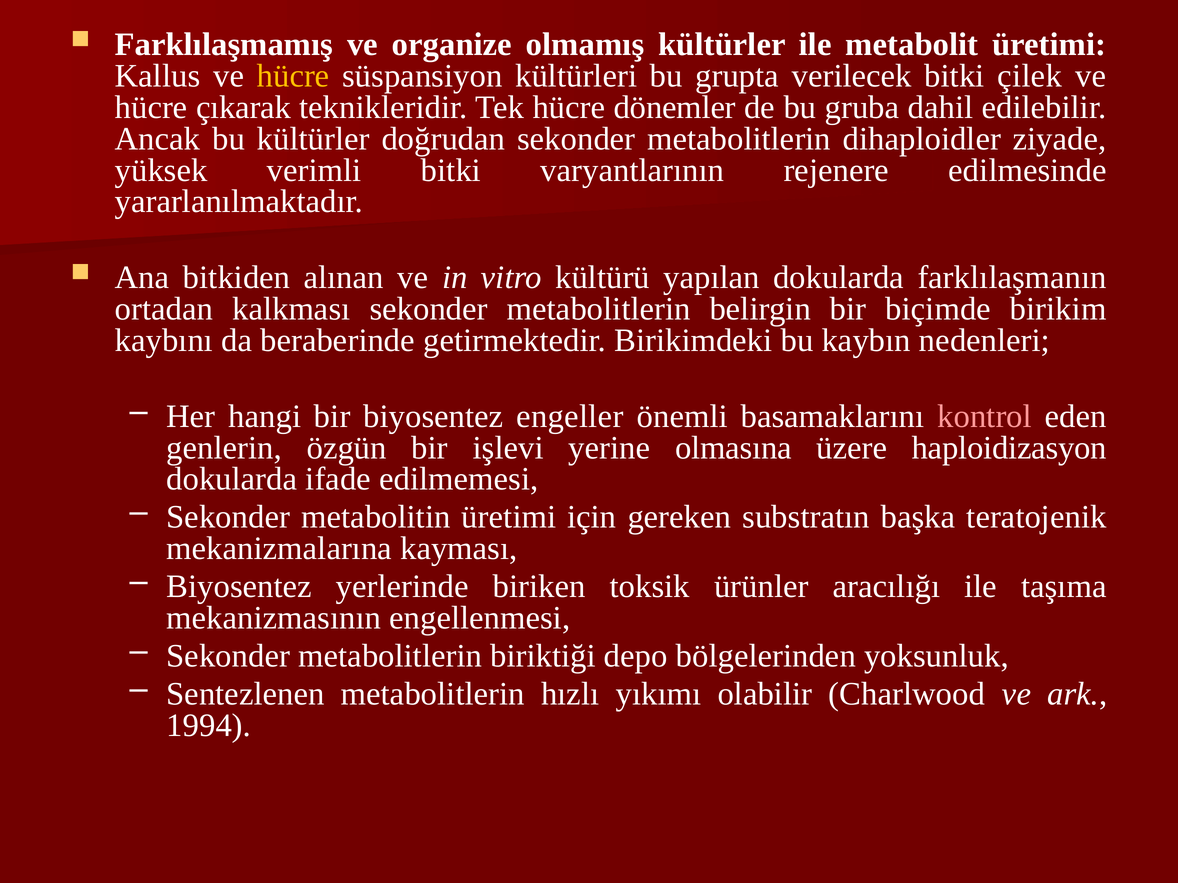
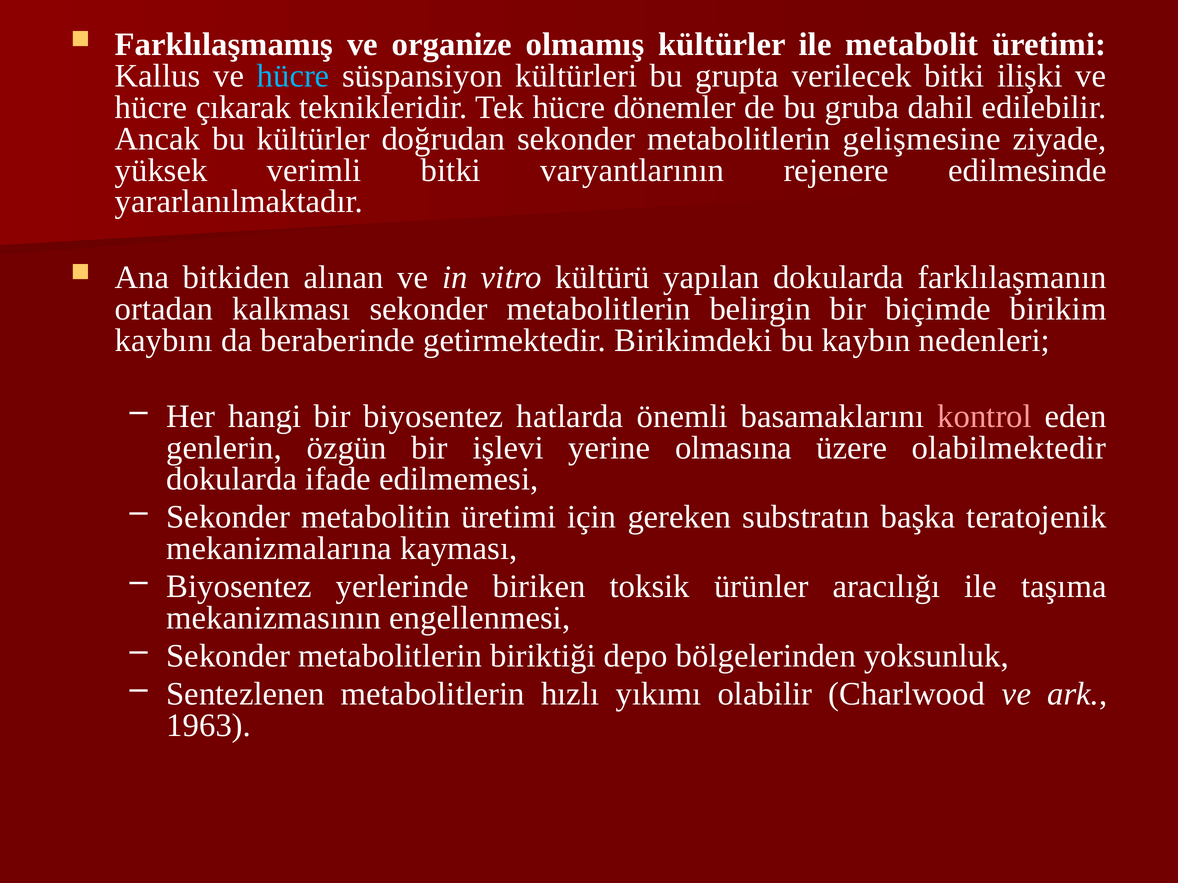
hücre at (293, 76) colour: yellow -> light blue
çilek: çilek -> ilişki
dihaploidler: dihaploidler -> gelişmesine
engeller: engeller -> hatlarda
haploidizasyon: haploidizasyon -> olabilmektedir
1994: 1994 -> 1963
